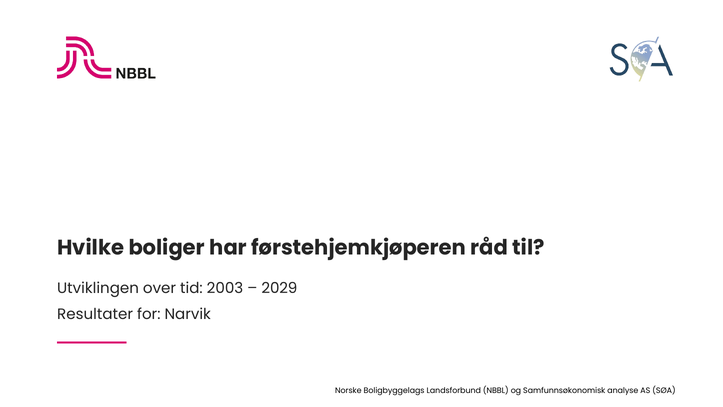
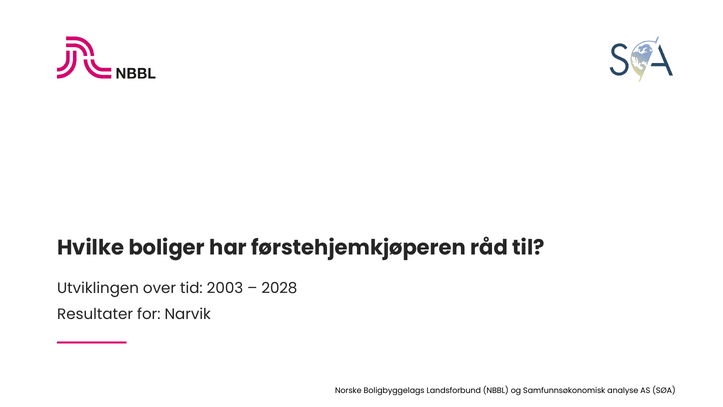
2029: 2029 -> 2028
